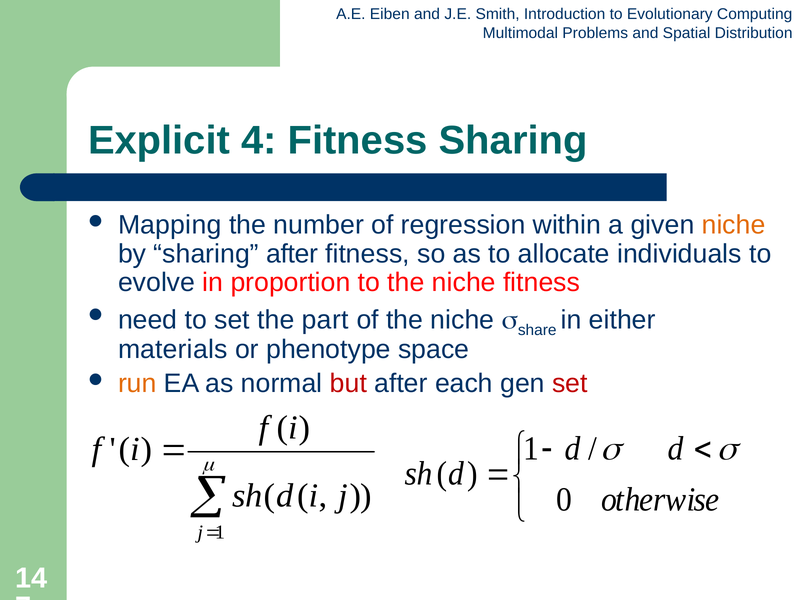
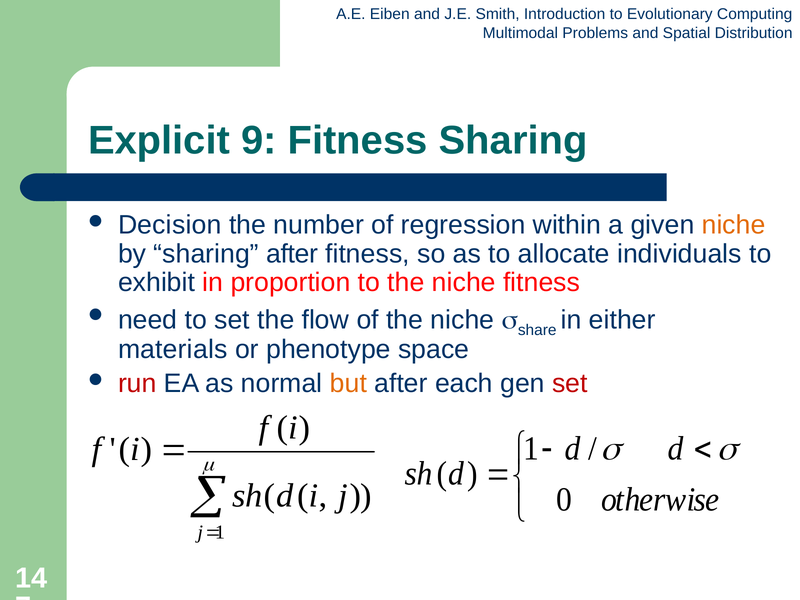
4: 4 -> 9
Mapping: Mapping -> Decision
evolve: evolve -> exhibit
part: part -> flow
run colour: orange -> red
but colour: red -> orange
